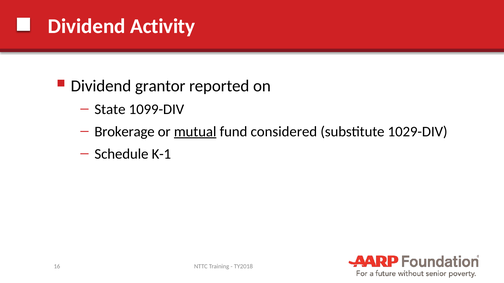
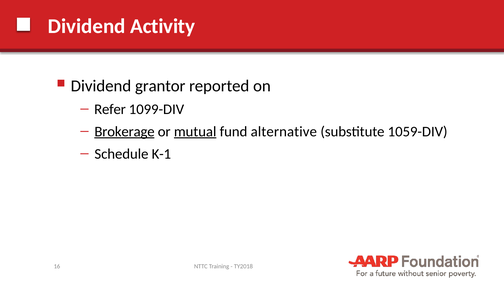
State: State -> Refer
Brokerage underline: none -> present
considered: considered -> alternative
1029-DIV: 1029-DIV -> 1059-DIV
